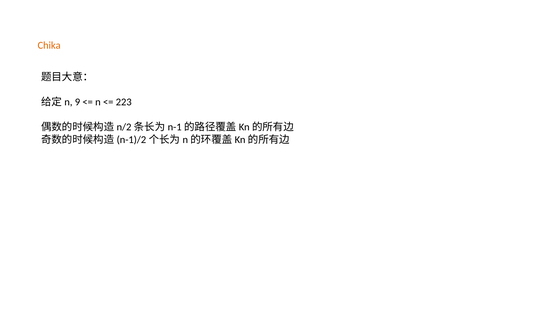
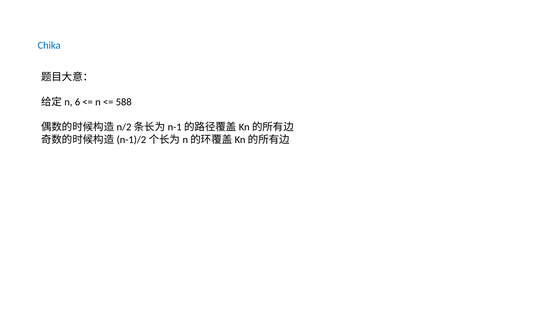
Chika colour: orange -> blue
9: 9 -> 6
223: 223 -> 588
